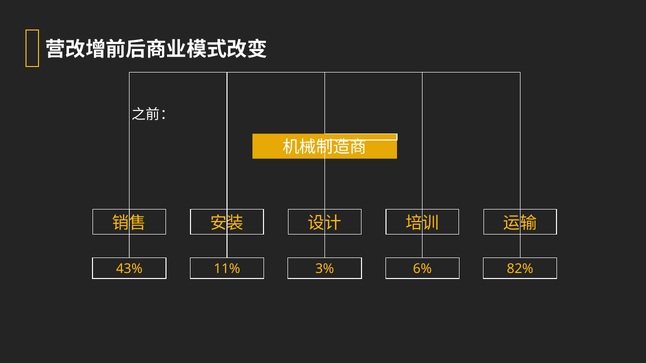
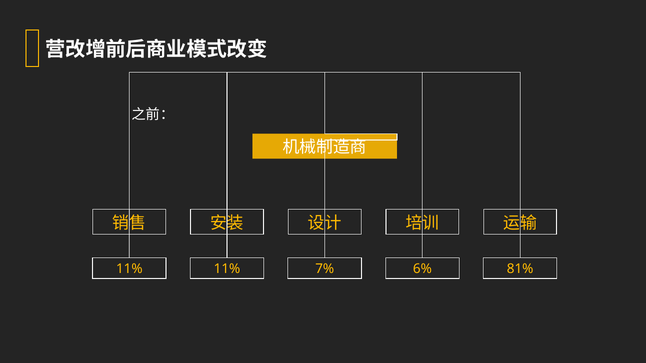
43% at (129, 269): 43% -> 11%
3%: 3% -> 7%
82%: 82% -> 81%
